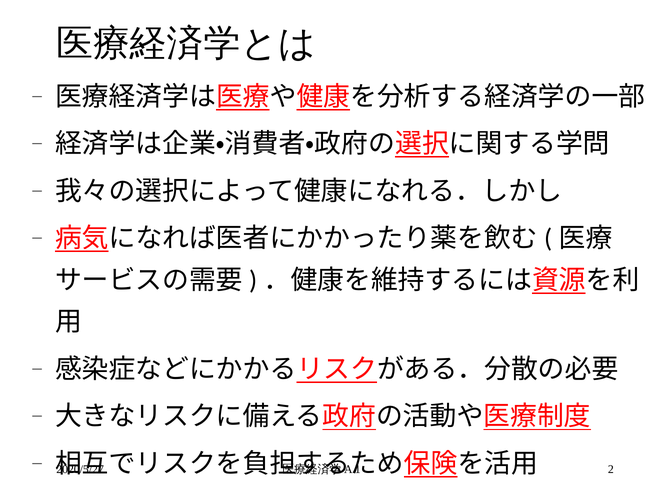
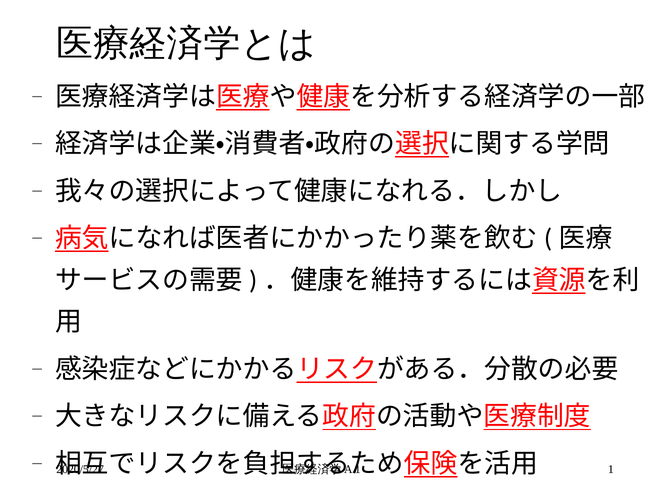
2 at (611, 469): 2 -> 1
